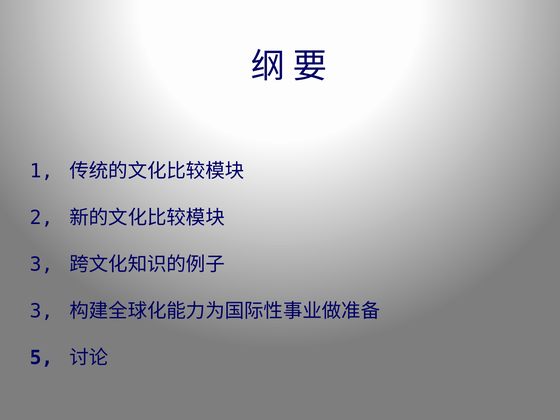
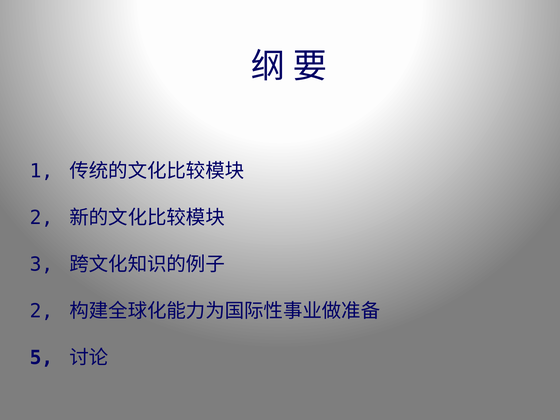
3 at (42, 311): 3 -> 2
